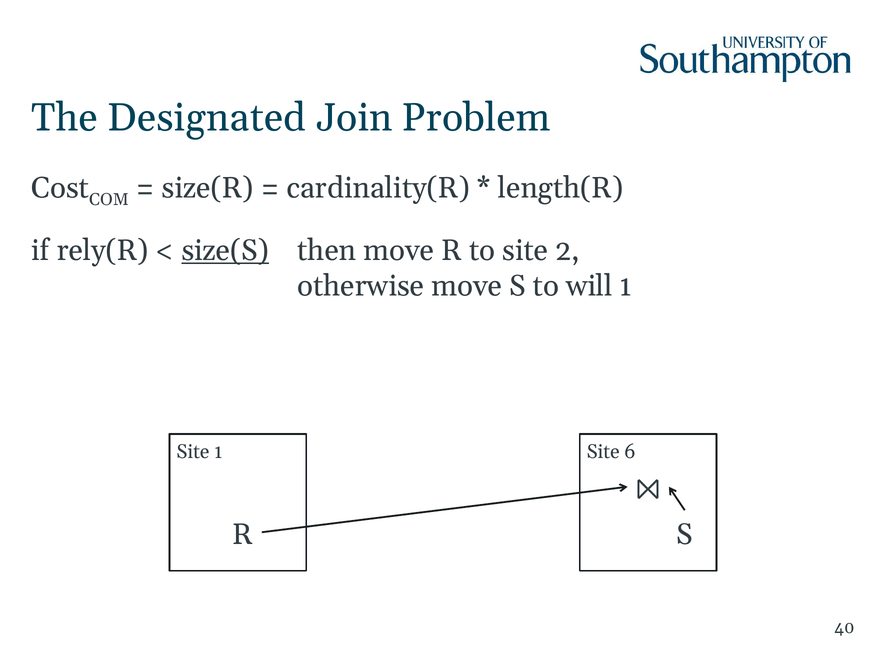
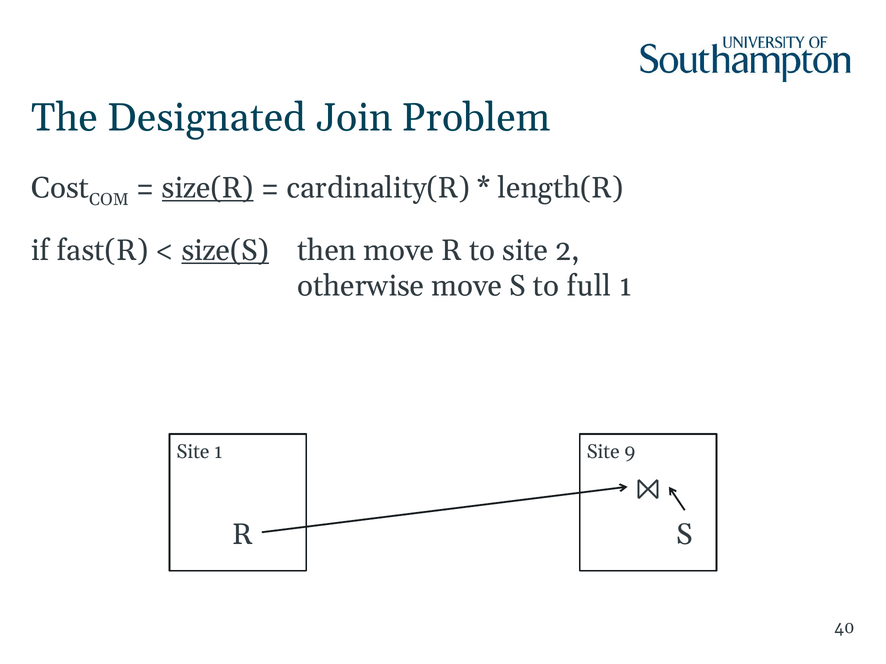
size(R underline: none -> present
rely(R: rely(R -> fast(R
will: will -> full
6: 6 -> 9
